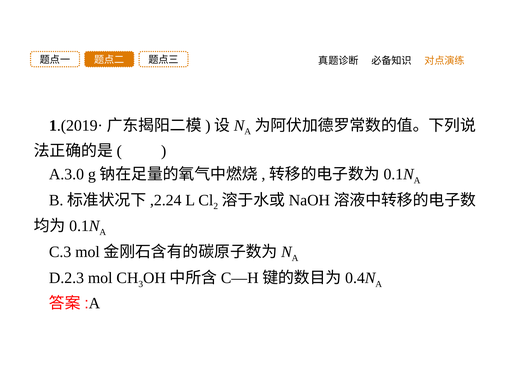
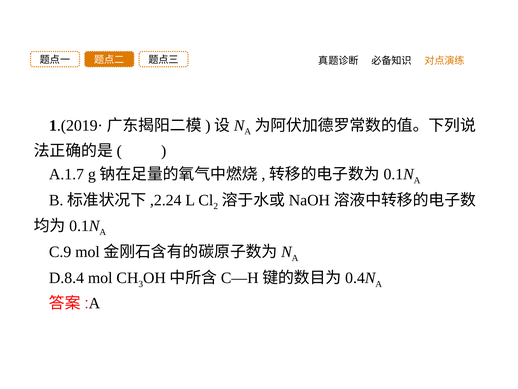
A.3.0: A.3.0 -> A.1.7
C.3: C.3 -> C.9
D.2.3: D.2.3 -> D.8.4
